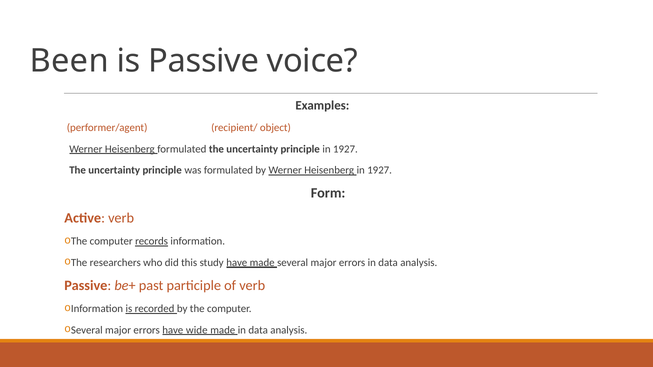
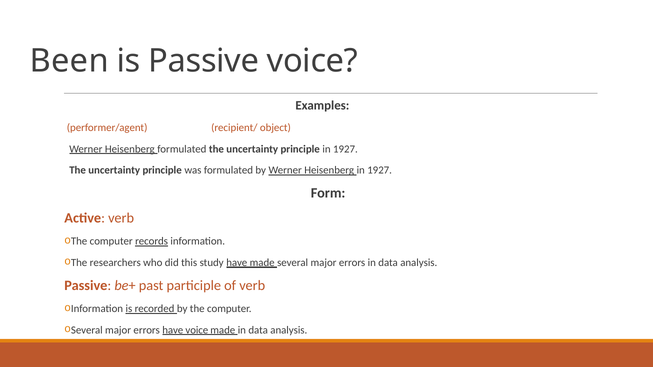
have wide: wide -> voice
